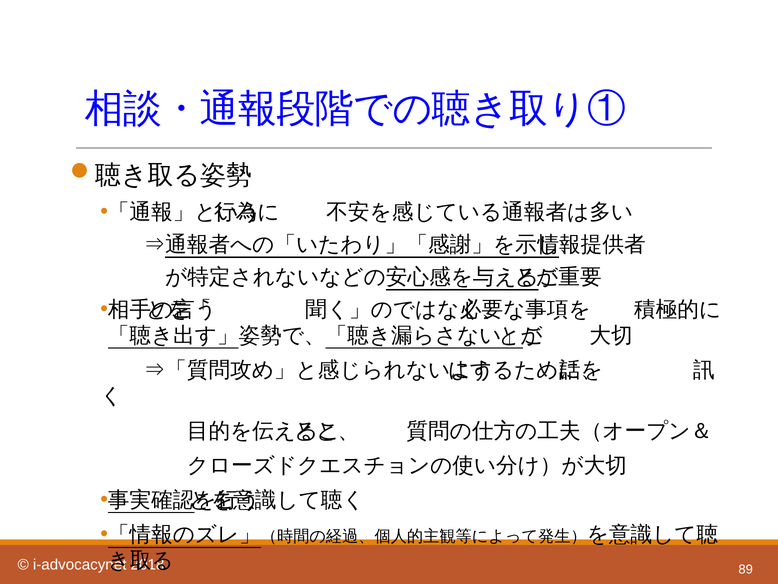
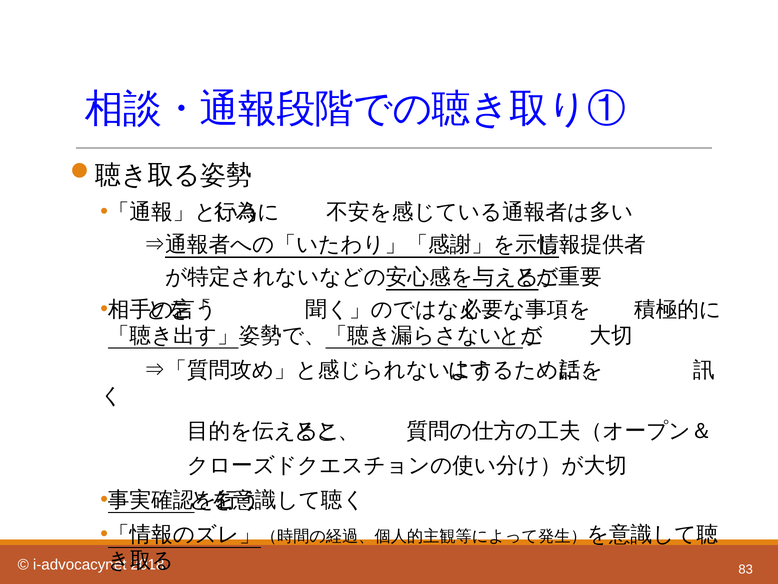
89: 89 -> 83
